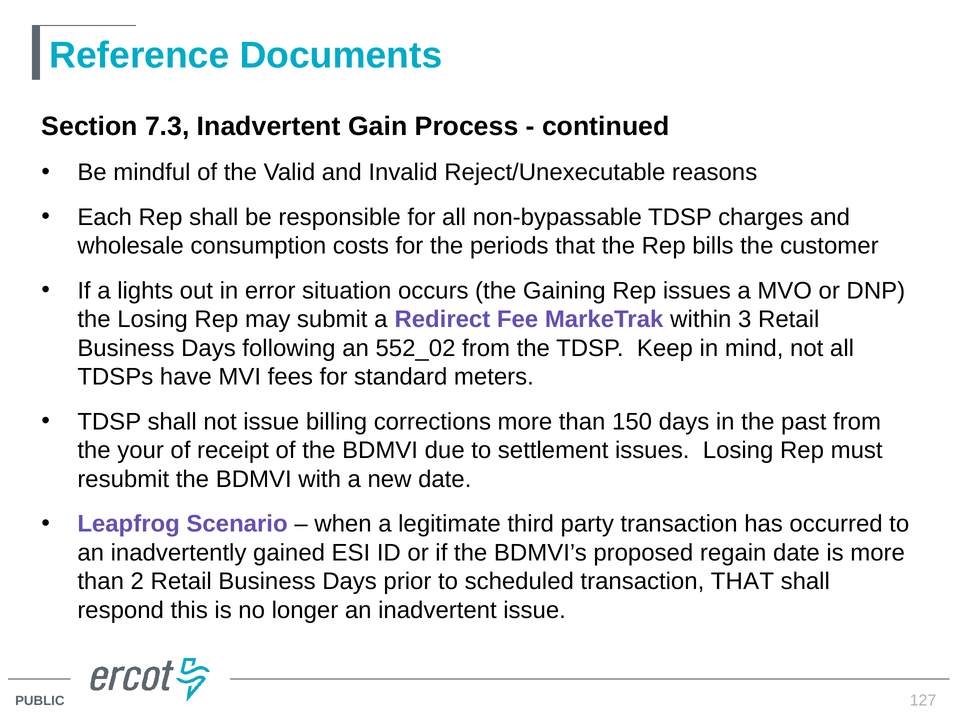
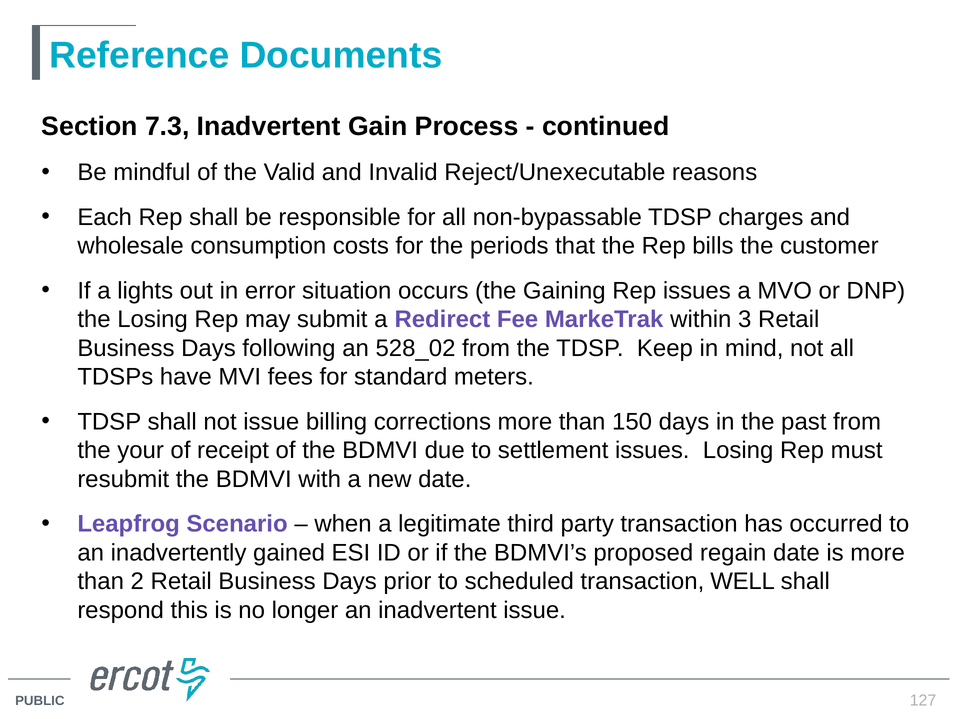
552_02: 552_02 -> 528_02
transaction THAT: THAT -> WELL
